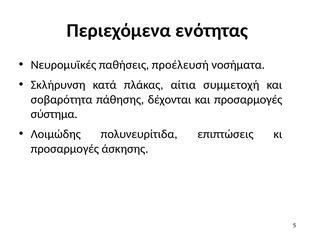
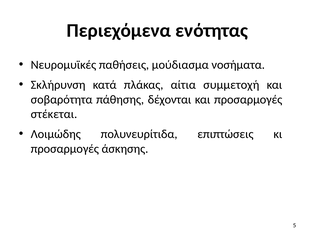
προέλευσή: προέλευσή -> μούδιασμα
σύστημα: σύστημα -> στέκεται
